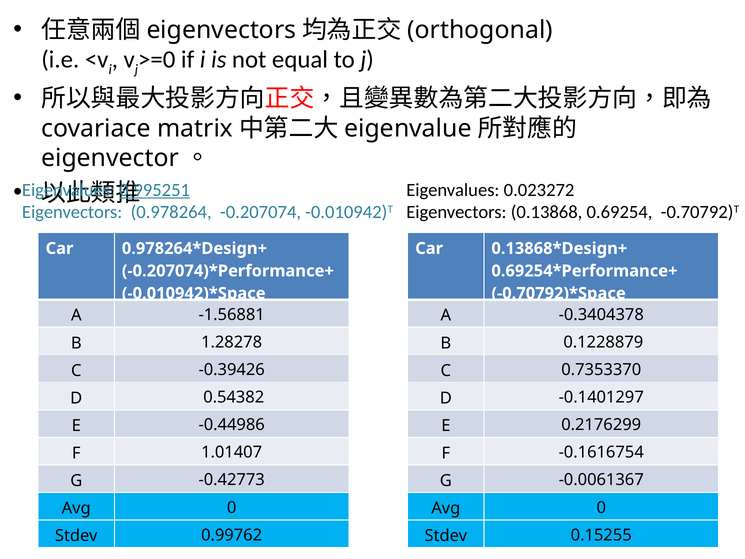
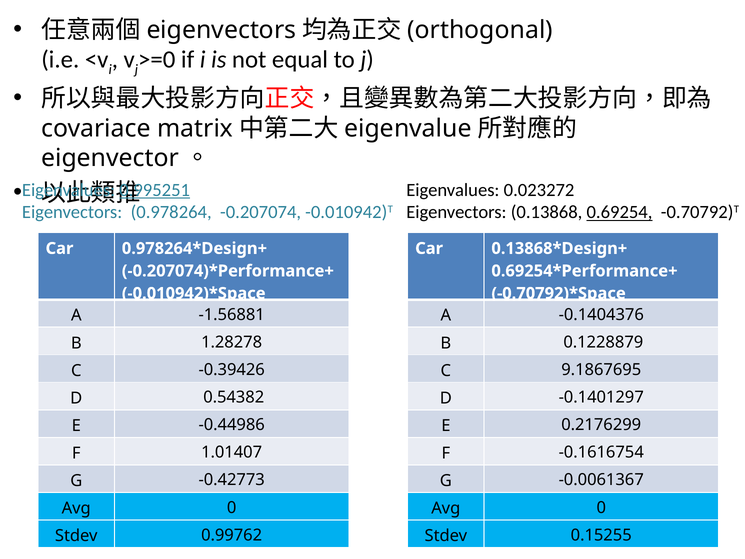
0.69254 underline: none -> present
-0.3404378: -0.3404378 -> -0.1404376
0.7353370: 0.7353370 -> 9.1867695
